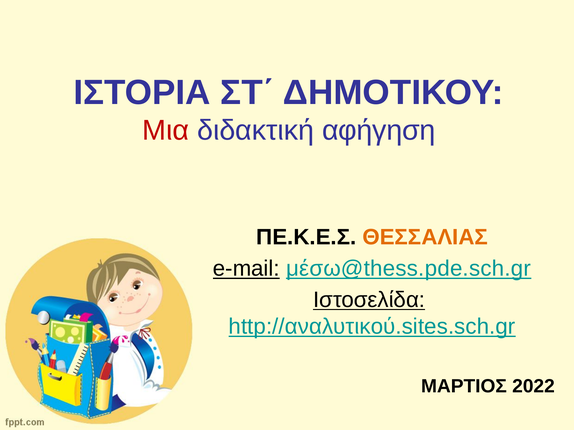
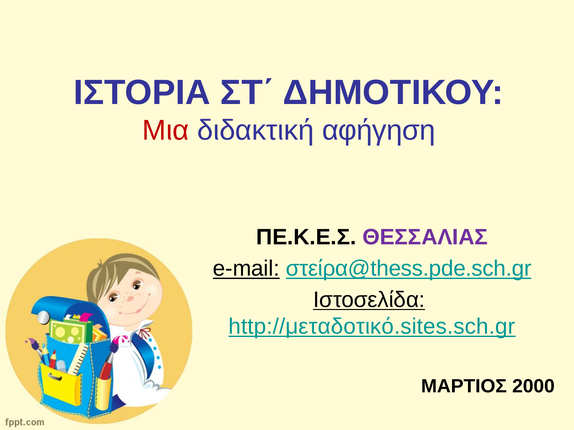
ΘΕΣΣΑΛΙΑΣ colour: orange -> purple
μέσω@thess.pde.sch.gr: μέσω@thess.pde.sch.gr -> στείρα@thess.pde.sch.gr
http://αναλυτικού.sites.sch.gr: http://αναλυτικού.sites.sch.gr -> http://μεταδοτικό.sites.sch.gr
2022: 2022 -> 2000
